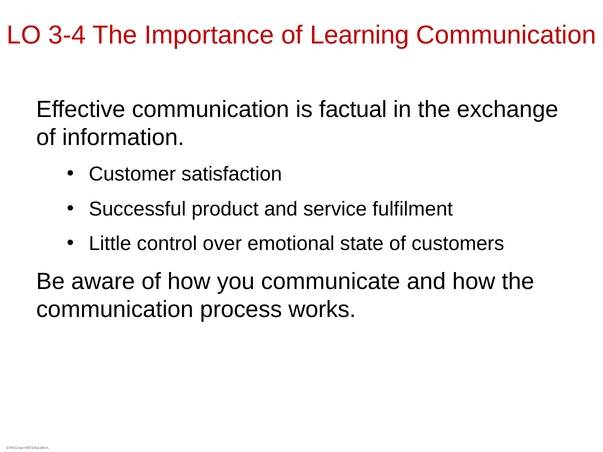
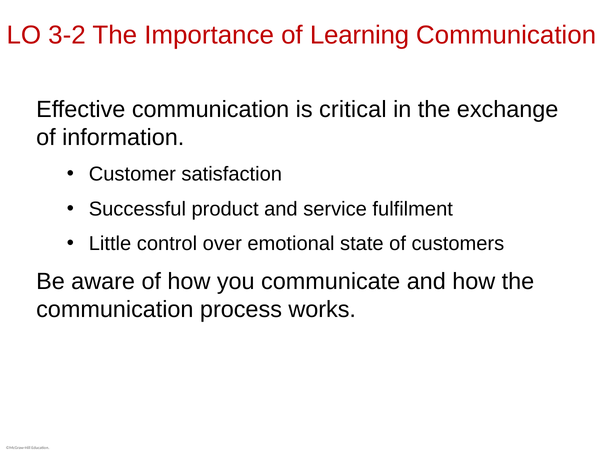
3-4: 3-4 -> 3-2
factual: factual -> critical
